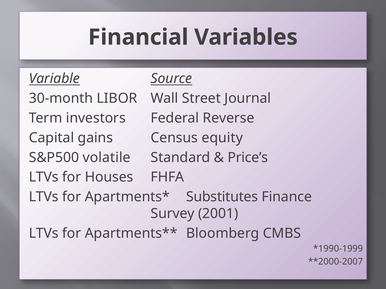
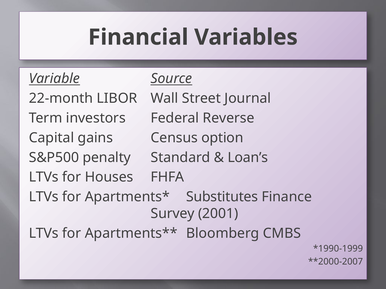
30-month: 30-month -> 22-month
equity: equity -> option
volatile: volatile -> penalty
Price’s: Price’s -> Loan’s
